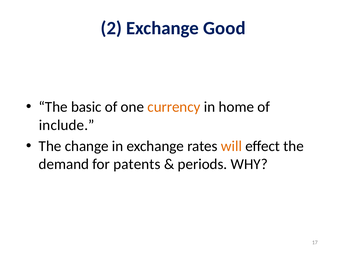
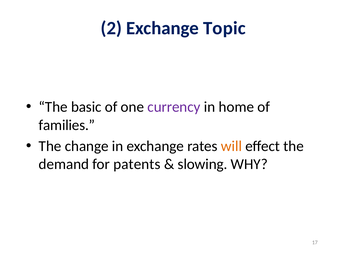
Good: Good -> Topic
currency colour: orange -> purple
include: include -> families
periods: periods -> slowing
